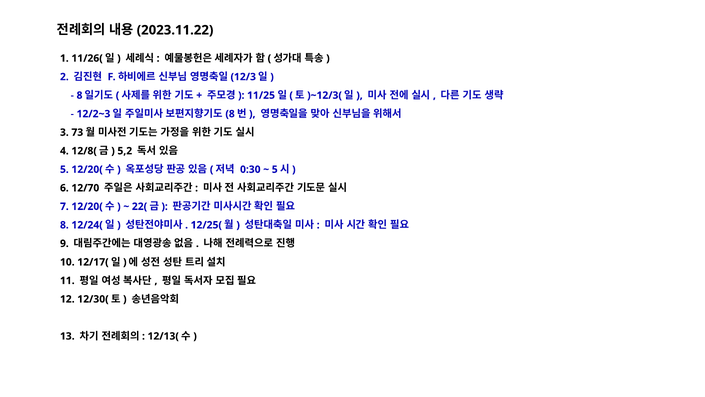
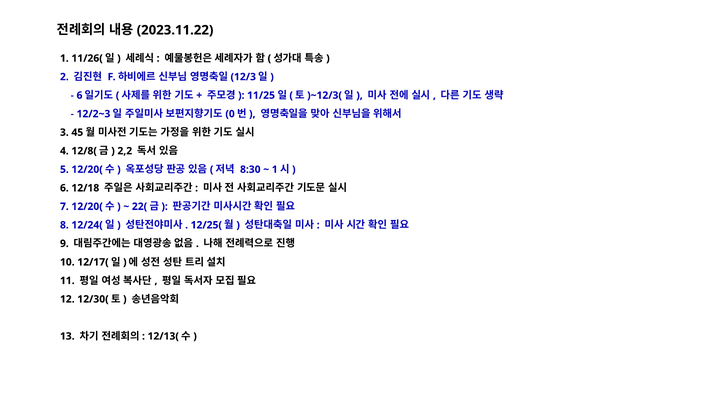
8 at (80, 95): 8 -> 6
8 at (230, 114): 8 -> 0
73: 73 -> 45
5,2: 5,2 -> 2,2
0:30: 0:30 -> 8:30
5 at (275, 169): 5 -> 1
12/70: 12/70 -> 12/18
